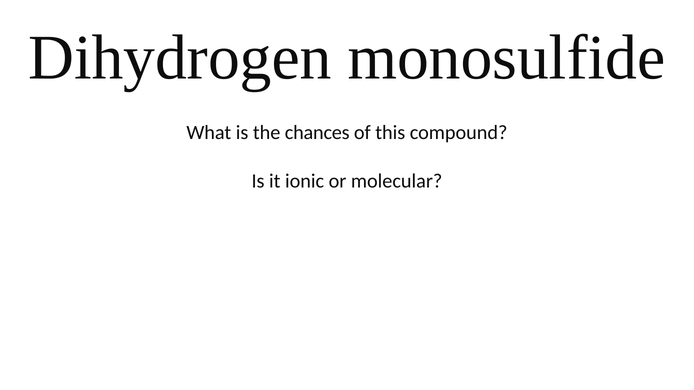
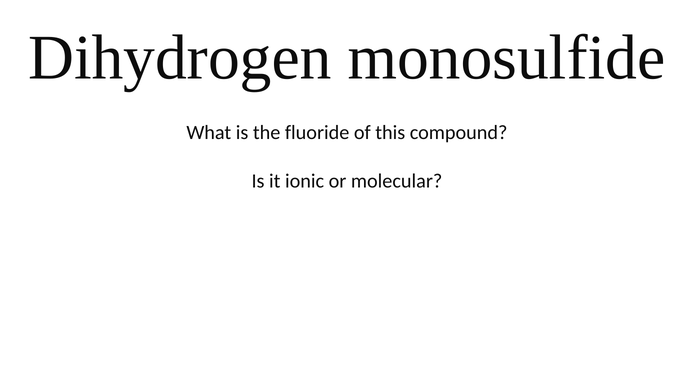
chances: chances -> fluoride
